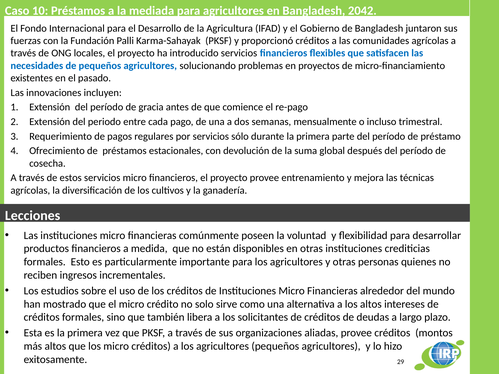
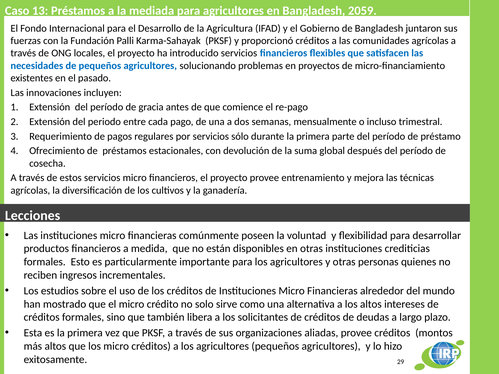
10: 10 -> 13
2042: 2042 -> 2059
